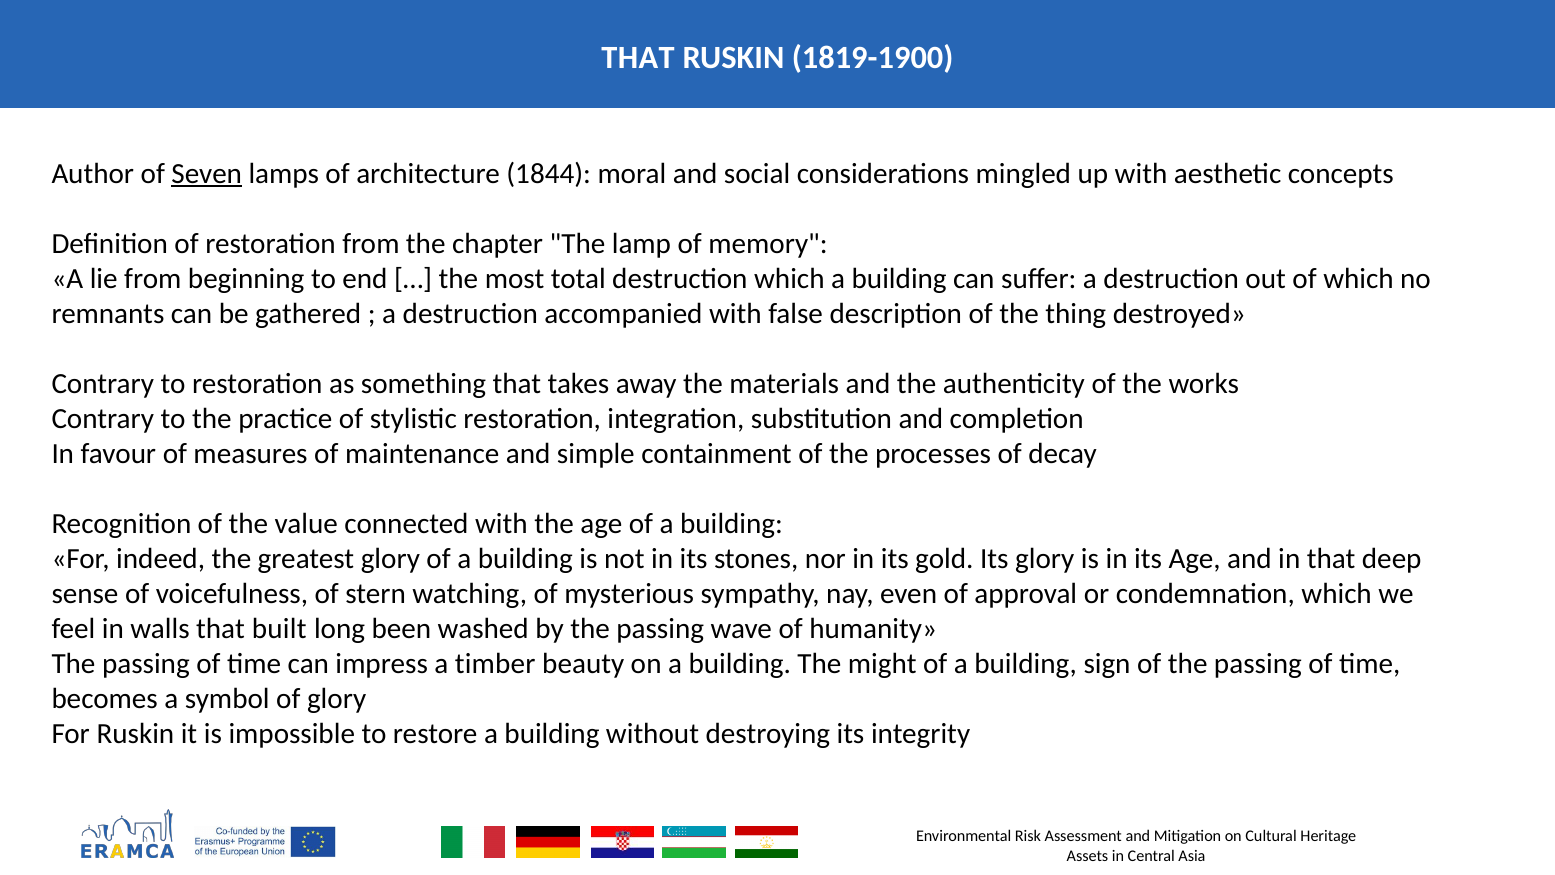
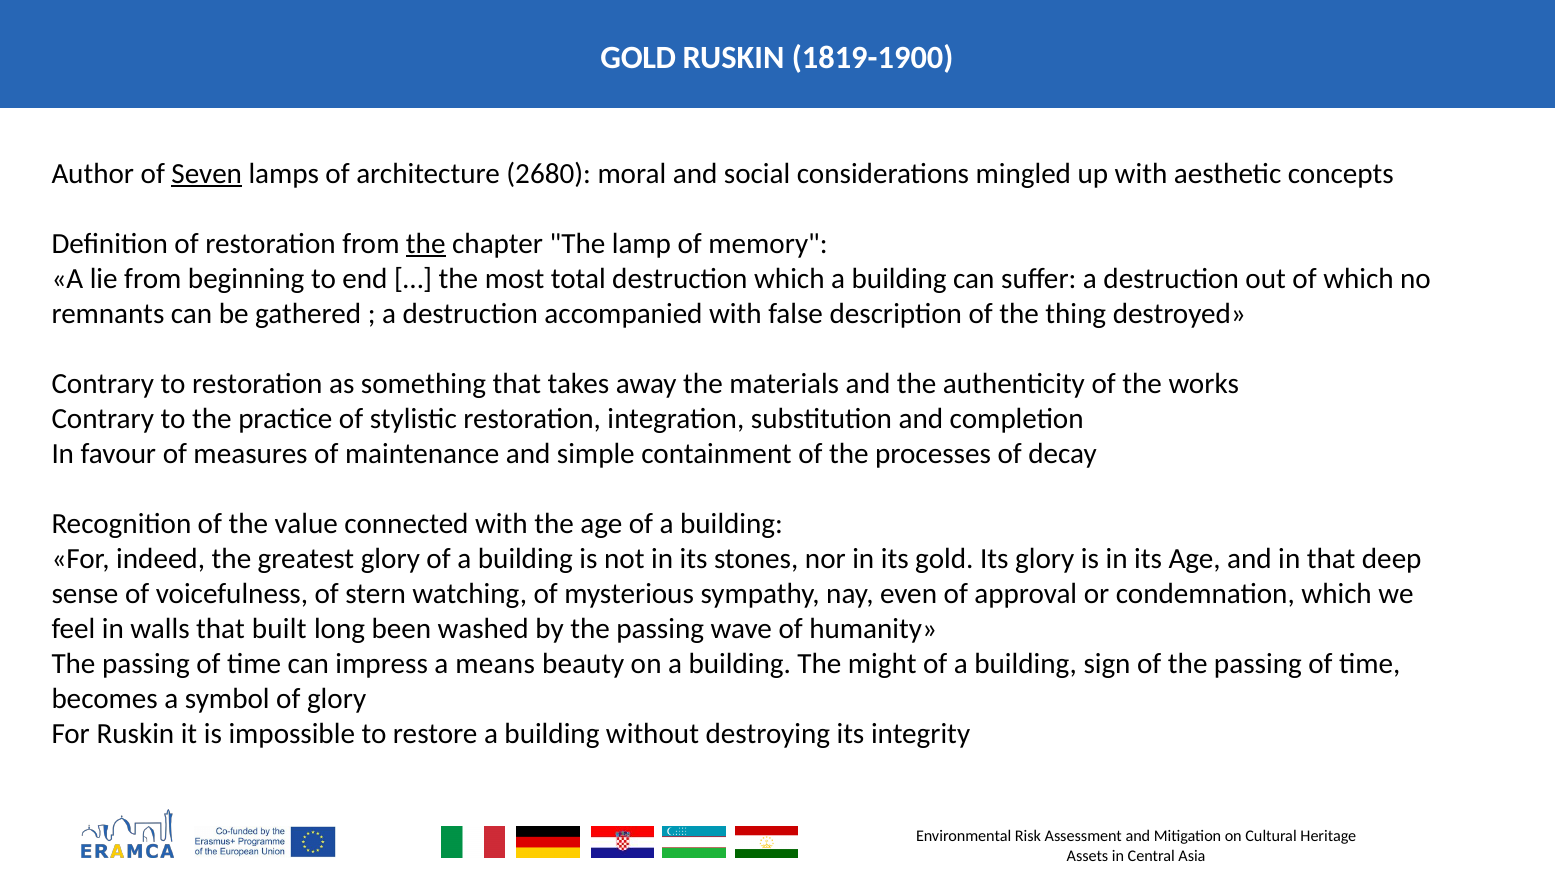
THAT at (638, 58): THAT -> GOLD
1844: 1844 -> 2680
the at (426, 243) underline: none -> present
timber: timber -> means
